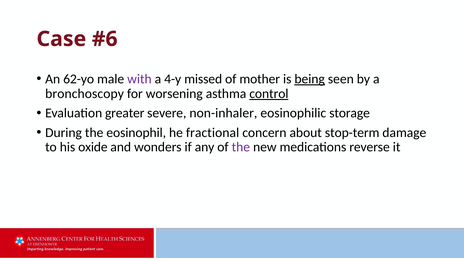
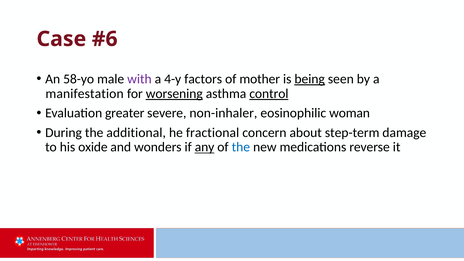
62-yo: 62-yo -> 58-yo
missed: missed -> factors
bronchoscopy: bronchoscopy -> manifestation
worsening underline: none -> present
storage: storage -> woman
eosinophil: eosinophil -> additional
stop-term: stop-term -> step-term
any underline: none -> present
the at (241, 147) colour: purple -> blue
